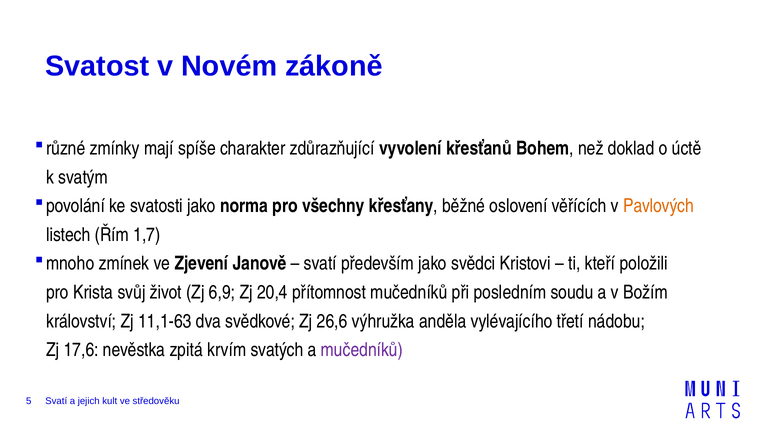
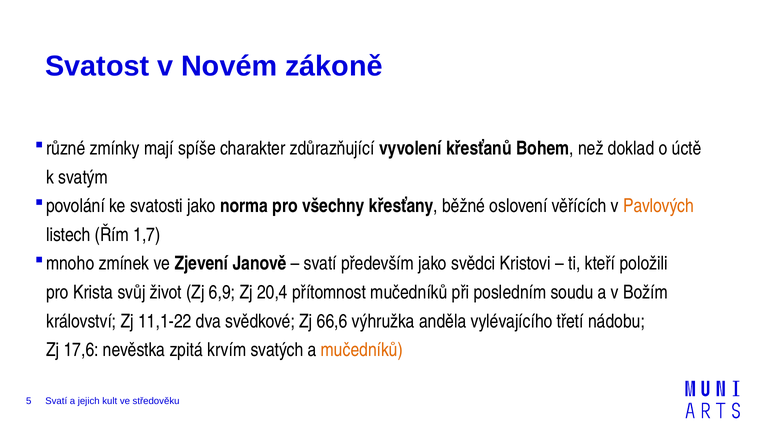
11,1-63: 11,1-63 -> 11,1-22
26,6: 26,6 -> 66,6
mučedníků at (362, 350) colour: purple -> orange
